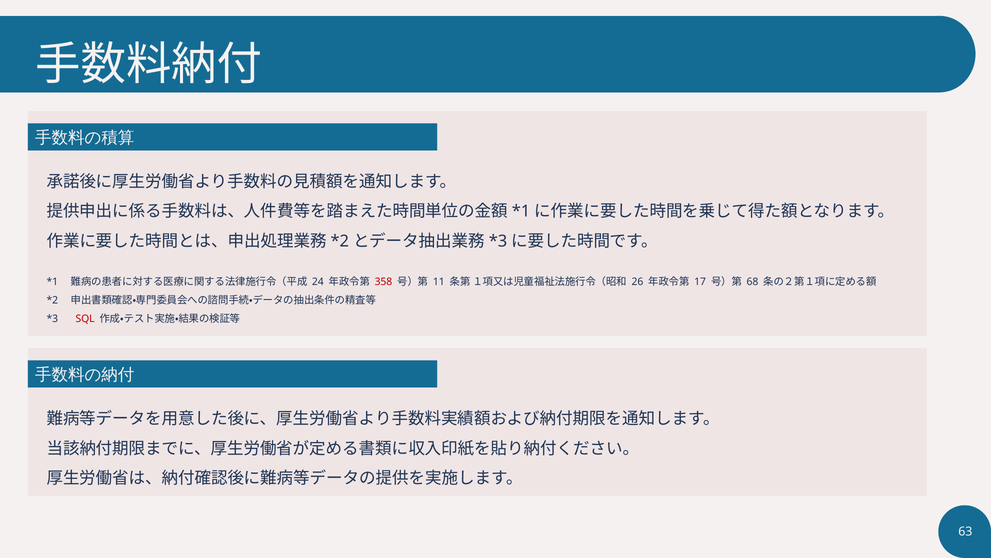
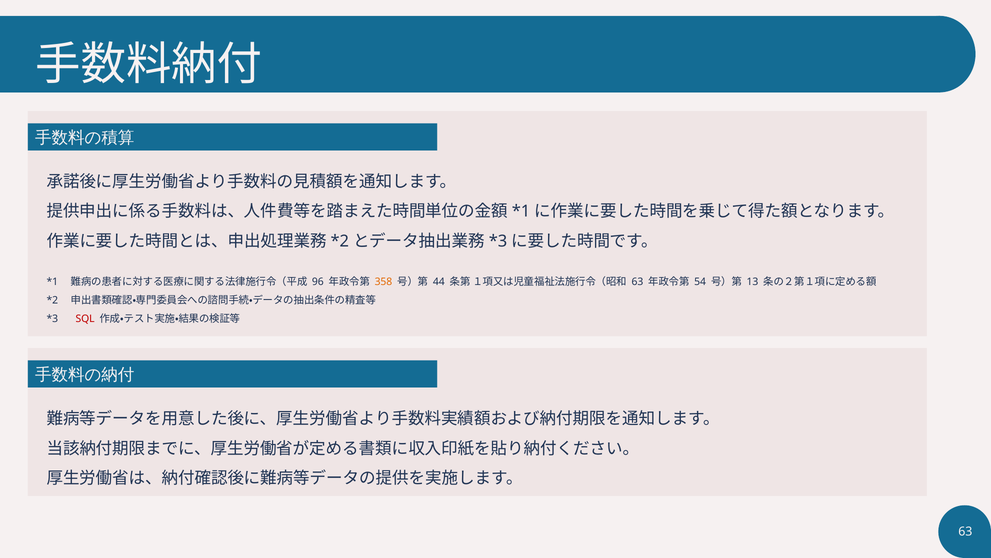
24: 24 -> 96
358 colour: red -> orange
11: 11 -> 44
26 at (637, 281): 26 -> 63
17: 17 -> 54
68: 68 -> 13
